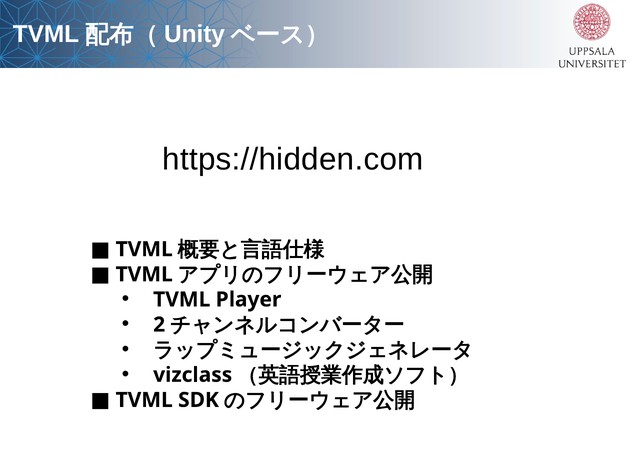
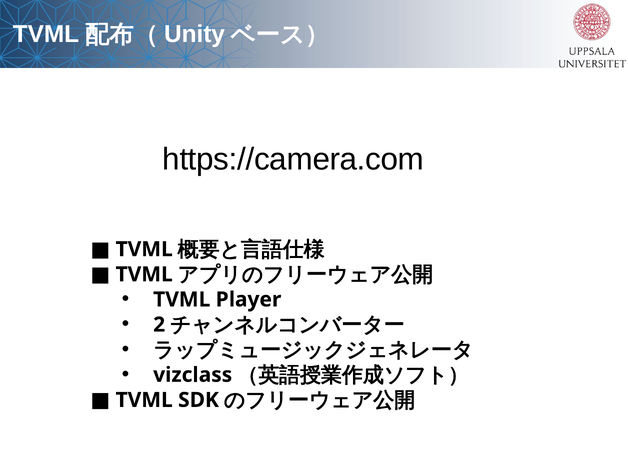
https://hidden.com: https://hidden.com -> https://camera.com
